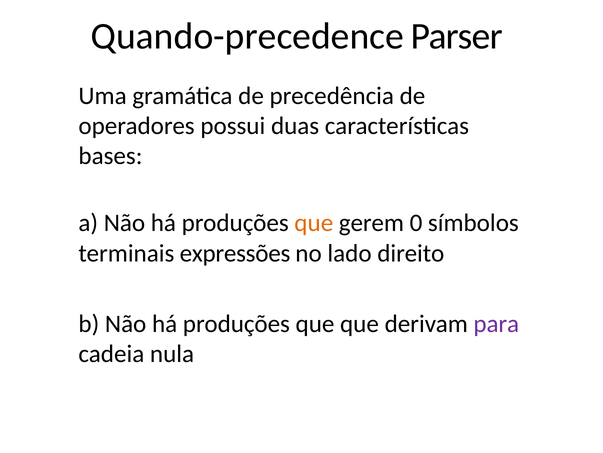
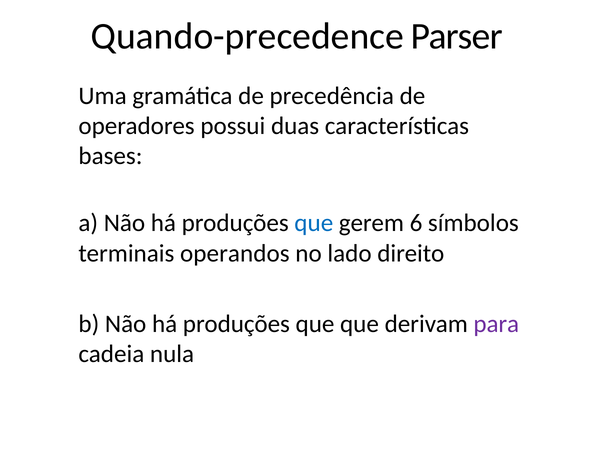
que at (314, 223) colour: orange -> blue
0: 0 -> 6
expressões: expressões -> operandos
